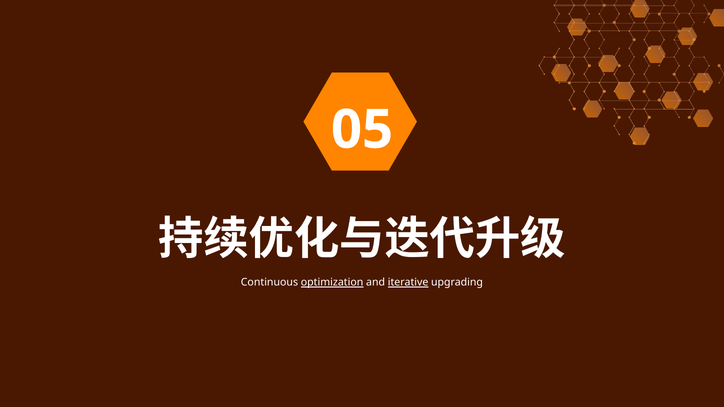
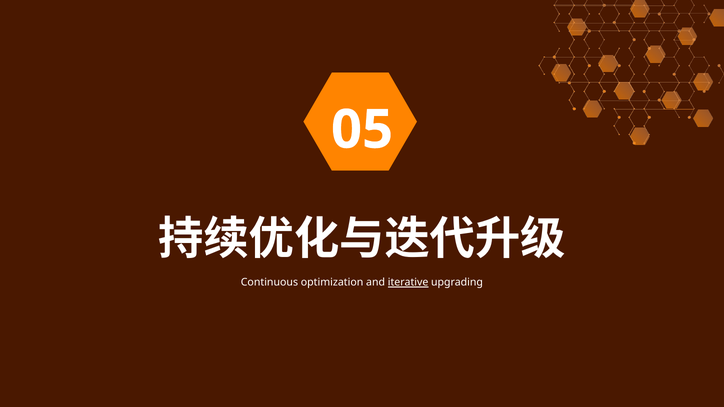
optimization underline: present -> none
